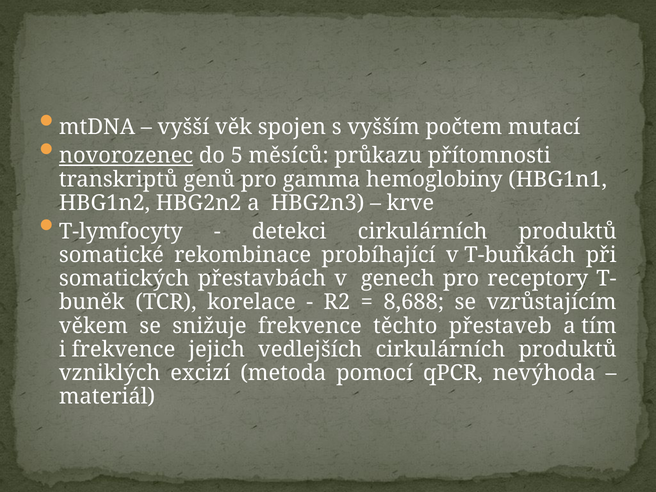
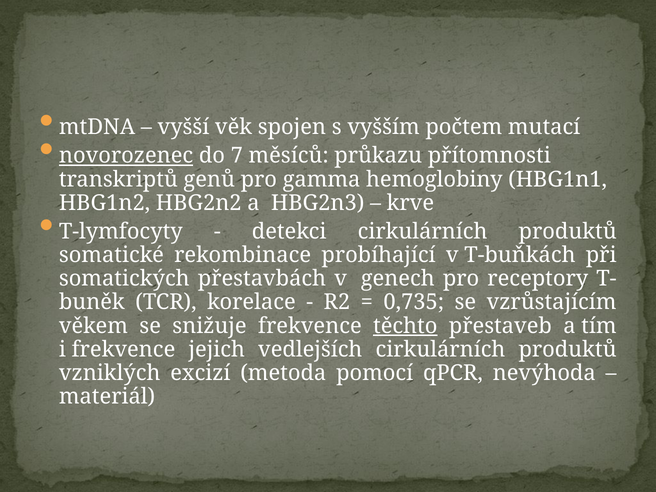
5: 5 -> 7
8,688: 8,688 -> 0,735
těchto underline: none -> present
